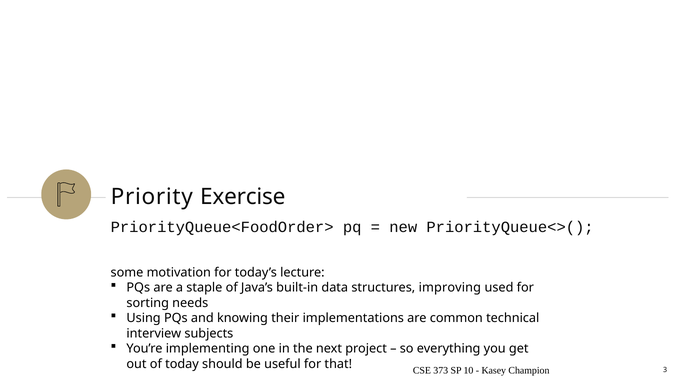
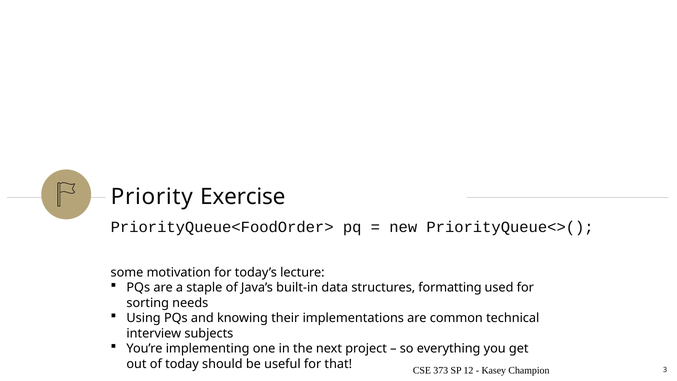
improving: improving -> formatting
10: 10 -> 12
